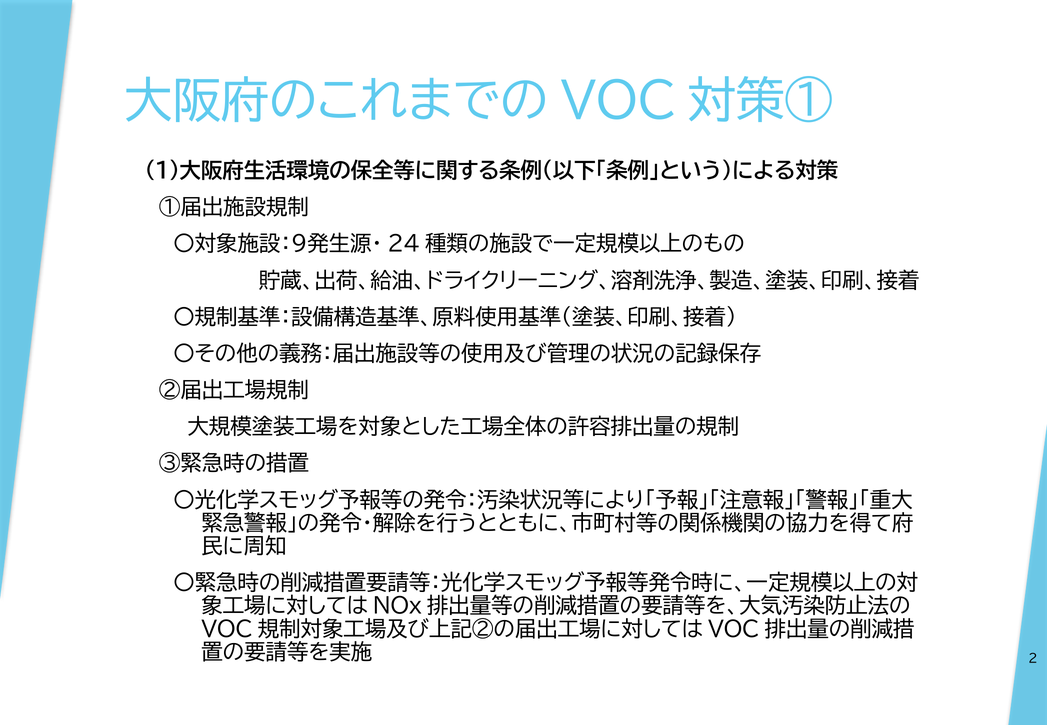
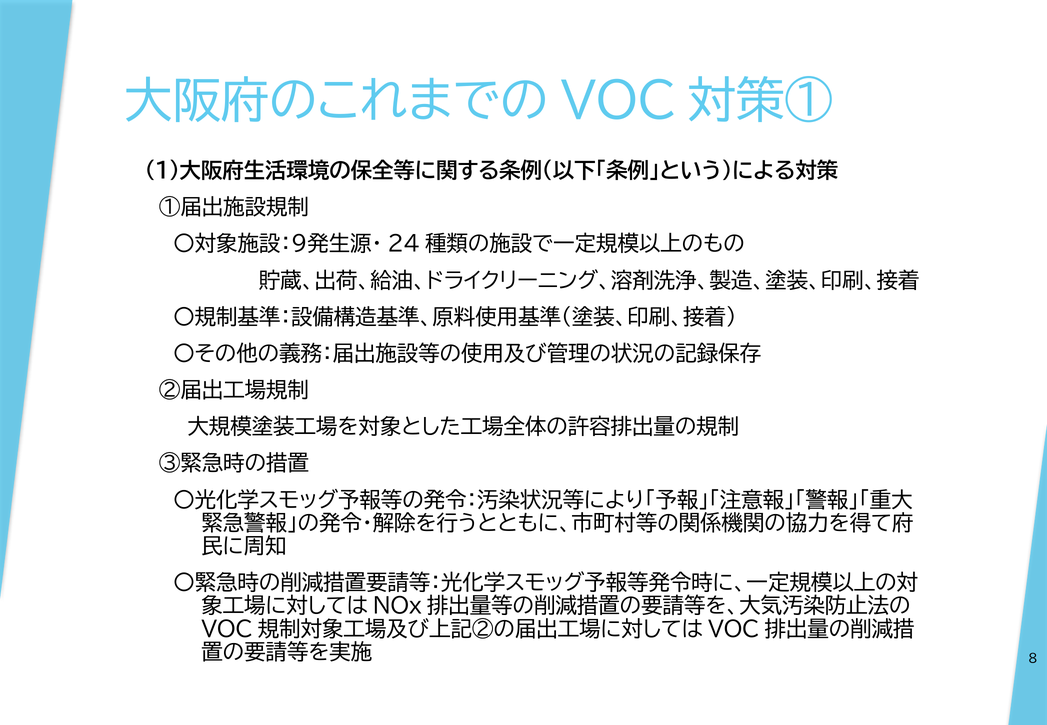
2: 2 -> 8
